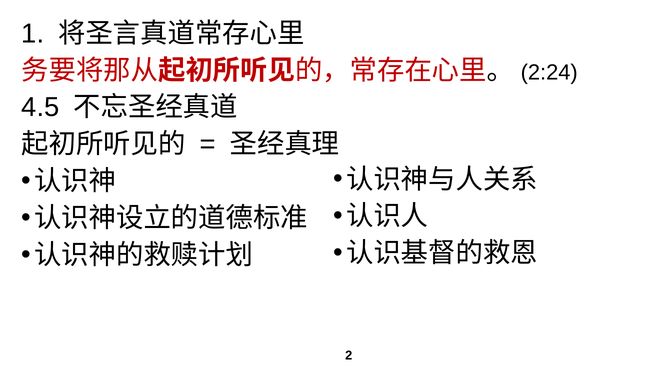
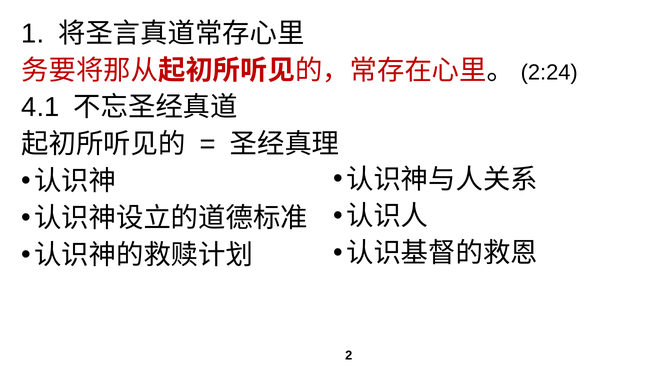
4.5: 4.5 -> 4.1
